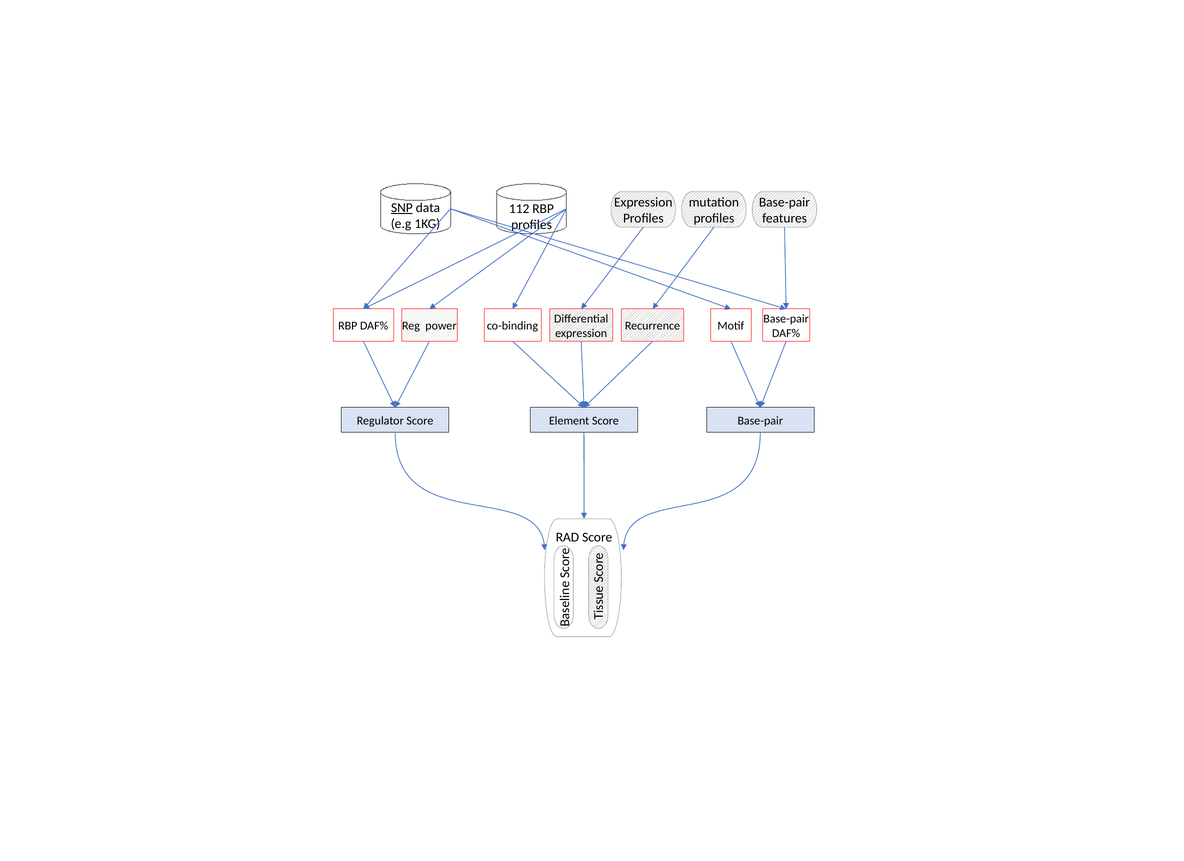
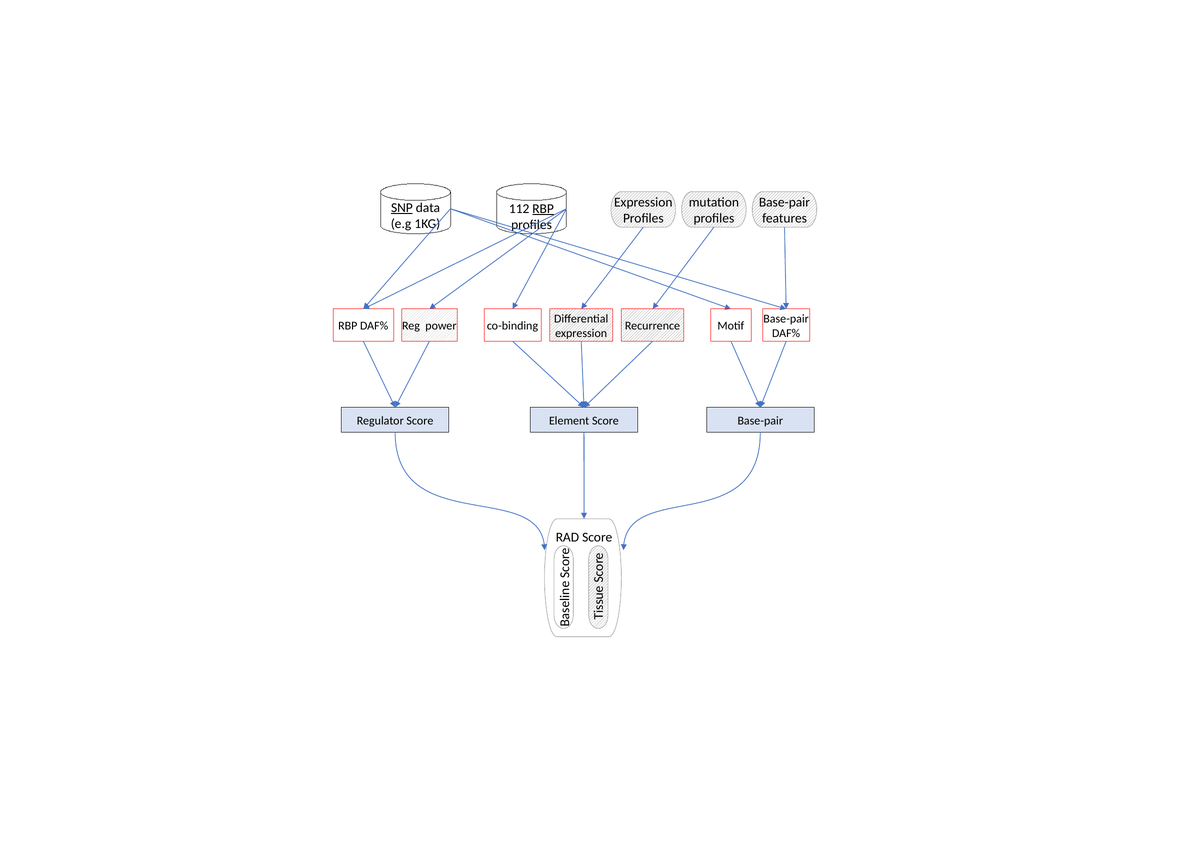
RBP at (543, 209) underline: none -> present
